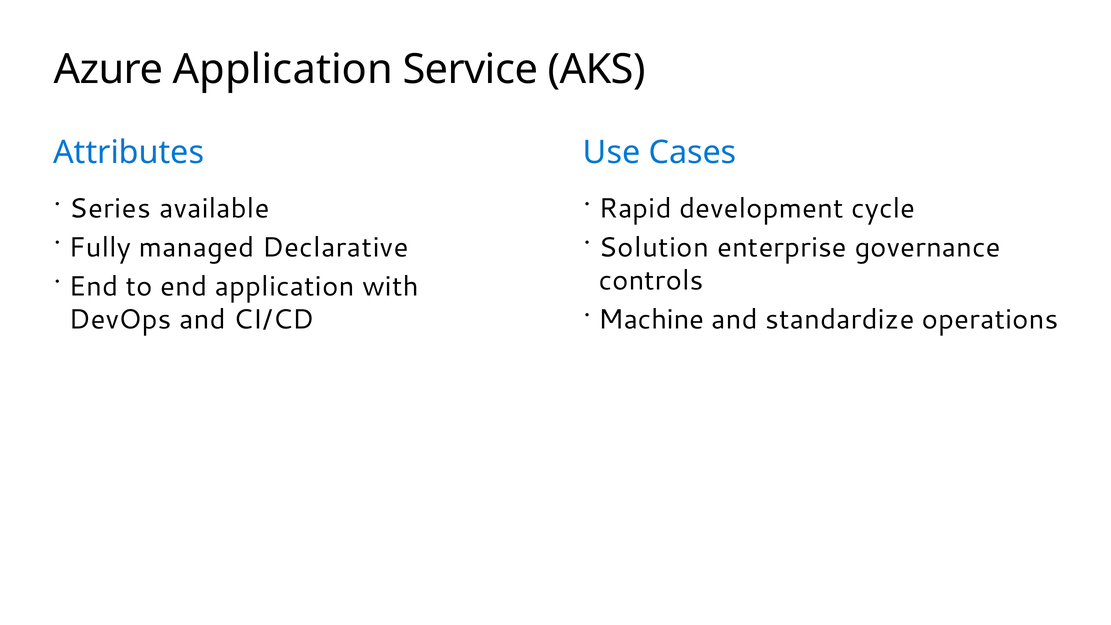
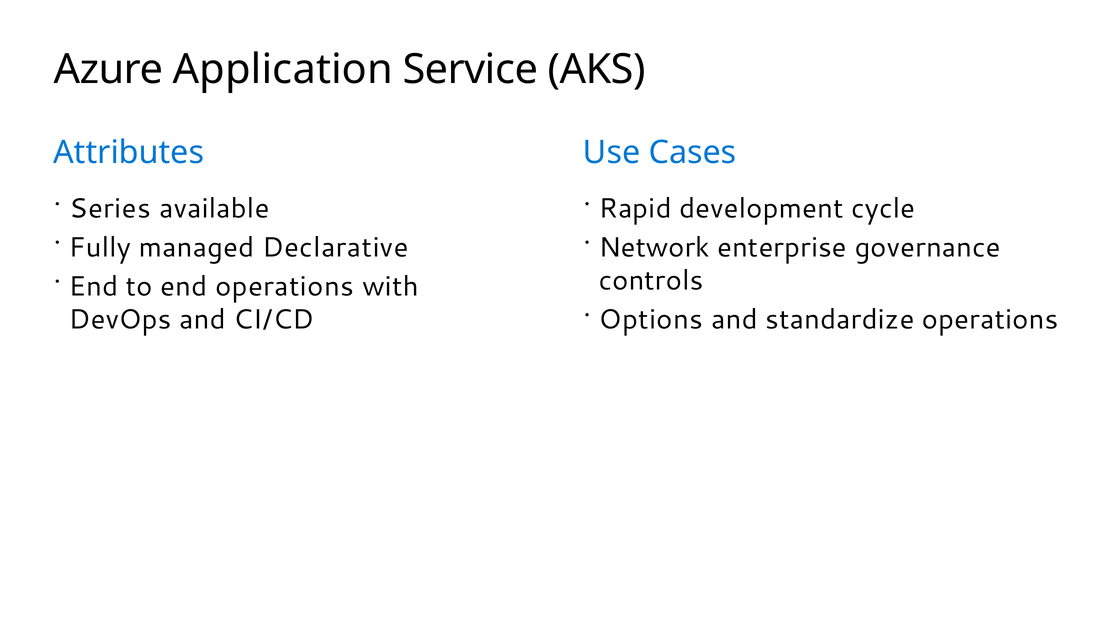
Solution: Solution -> Network
end application: application -> operations
Machine: Machine -> Options
